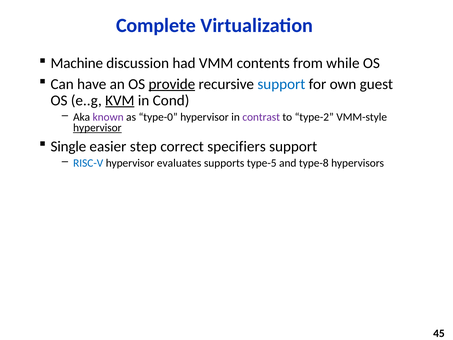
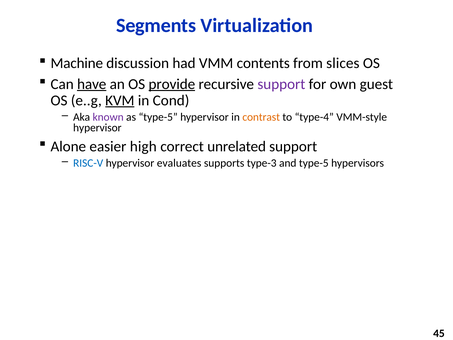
Complete: Complete -> Segments
while: while -> slices
have underline: none -> present
support at (281, 84) colour: blue -> purple
as type-0: type-0 -> type-5
contrast colour: purple -> orange
type-2: type-2 -> type-4
hypervisor at (97, 128) underline: present -> none
Single: Single -> Alone
step: step -> high
specifiers: specifiers -> unrelated
type-5: type-5 -> type-3
and type-8: type-8 -> type-5
